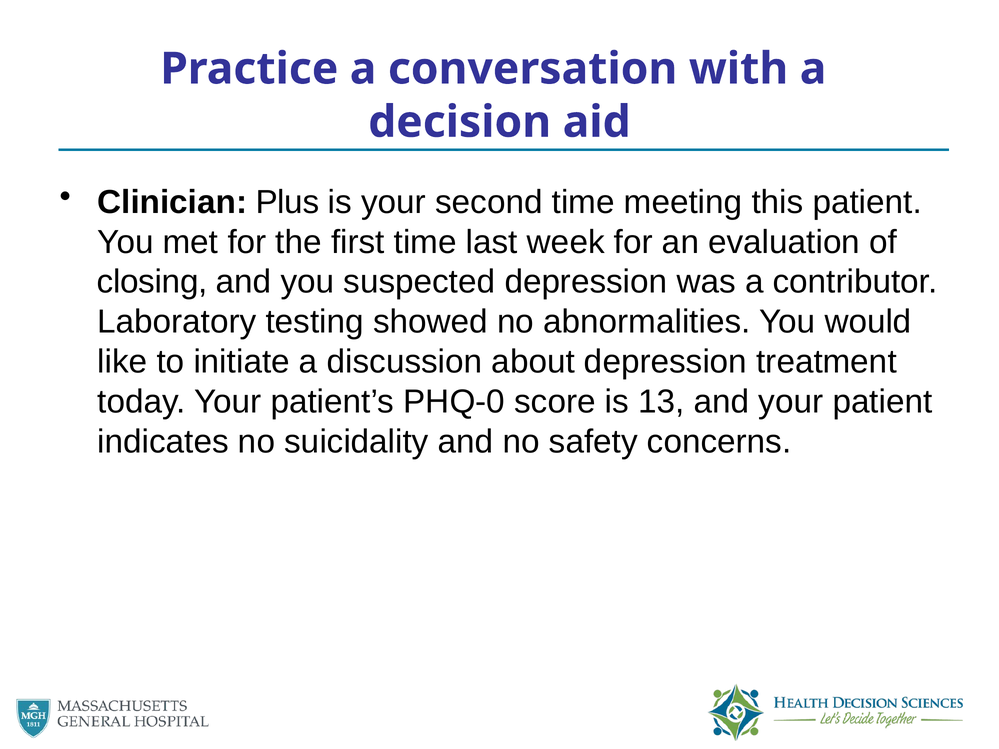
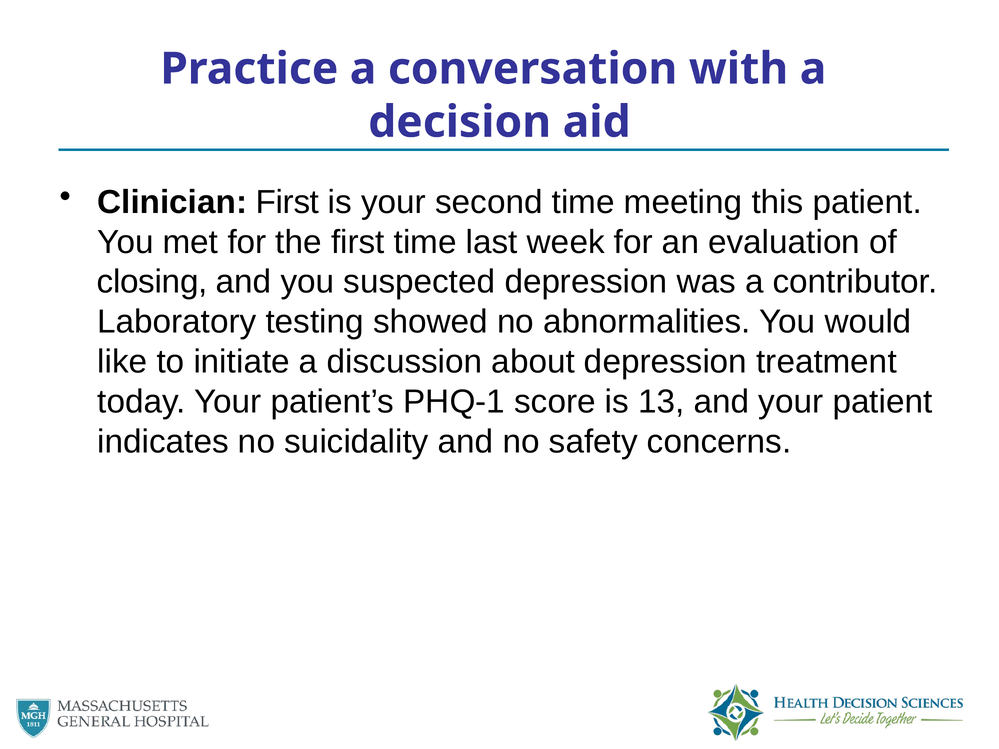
Clinician Plus: Plus -> First
PHQ-0: PHQ-0 -> PHQ-1
